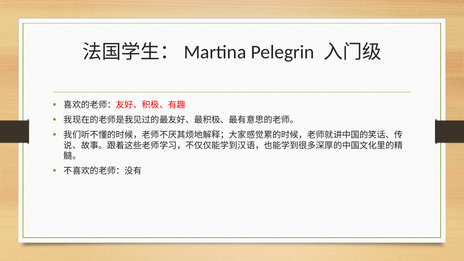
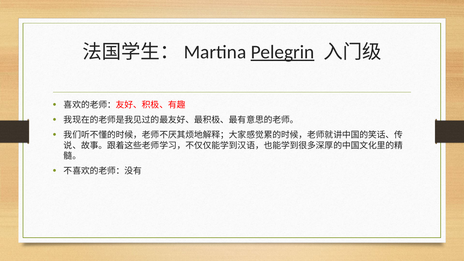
Pelegrin underline: none -> present
